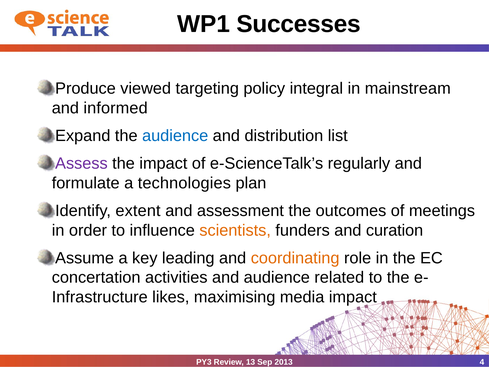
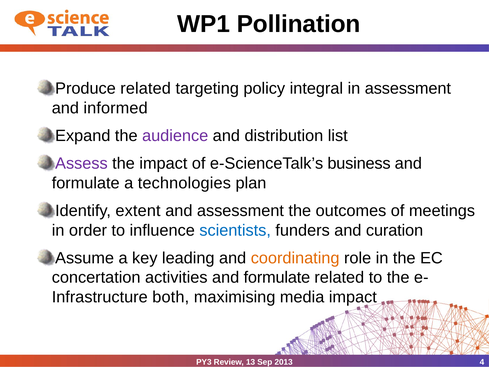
Successes: Successes -> Pollination
Produce viewed: viewed -> related
in mainstream: mainstream -> assessment
audience at (175, 136) colour: blue -> purple
regularly: regularly -> business
scientists colour: orange -> blue
activities and audience: audience -> formulate
likes: likes -> both
